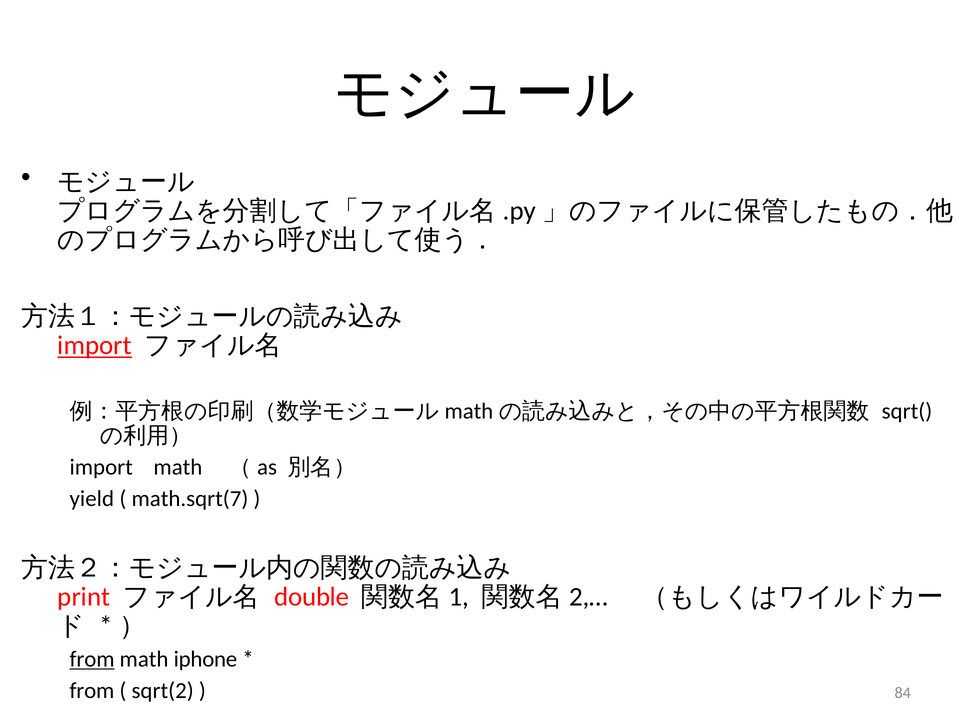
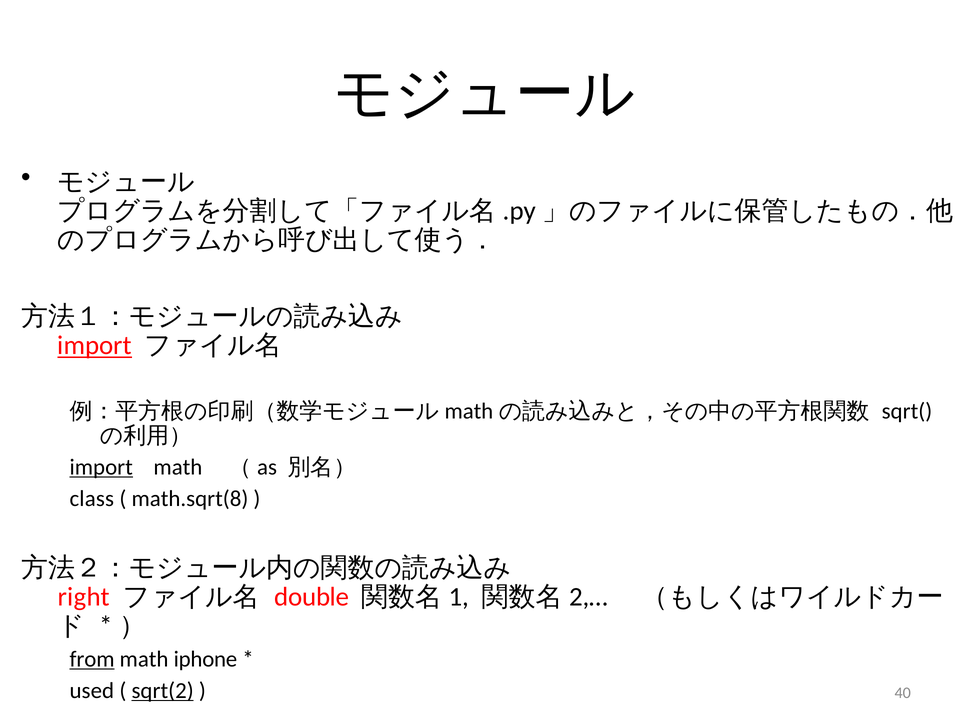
import at (101, 468) underline: none -> present
yield: yield -> class
math.sqrt(7: math.sqrt(7 -> math.sqrt(8
print: print -> right
from at (92, 691): from -> used
sqrt(2 underline: none -> present
84: 84 -> 40
